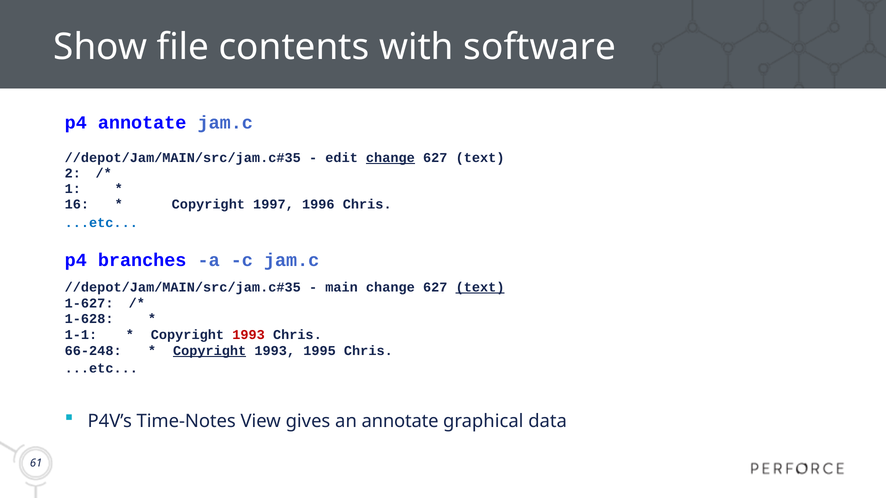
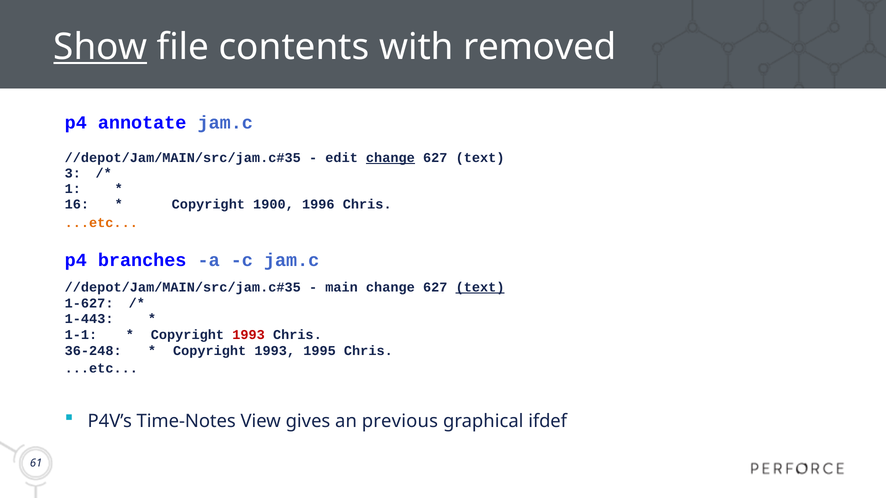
Show underline: none -> present
software: software -> removed
2: 2 -> 3
1997: 1997 -> 1900
...etc at (101, 223) colour: blue -> orange
1-628: 1-628 -> 1-443
66-248: 66-248 -> 36-248
Copyright at (210, 351) underline: present -> none
an annotate: annotate -> previous
data: data -> ifdef
